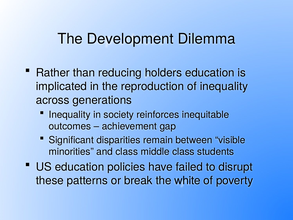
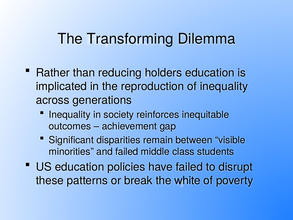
Development: Development -> Transforming
and class: class -> failed
